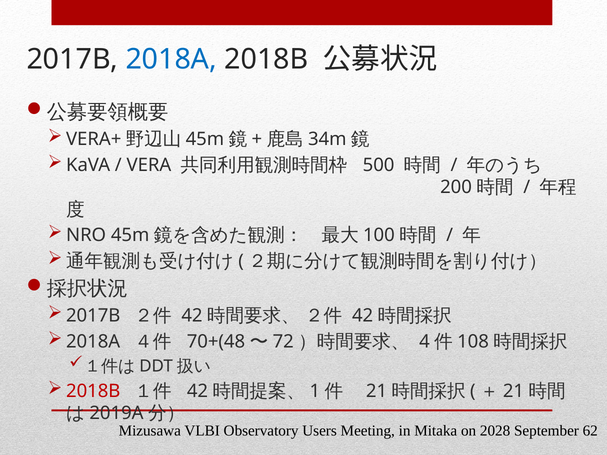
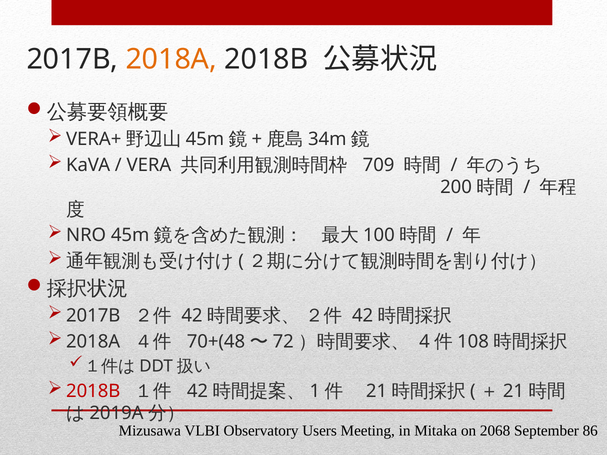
2018A at (171, 59) colour: blue -> orange
500: 500 -> 709
2028: 2028 -> 2068
62: 62 -> 86
